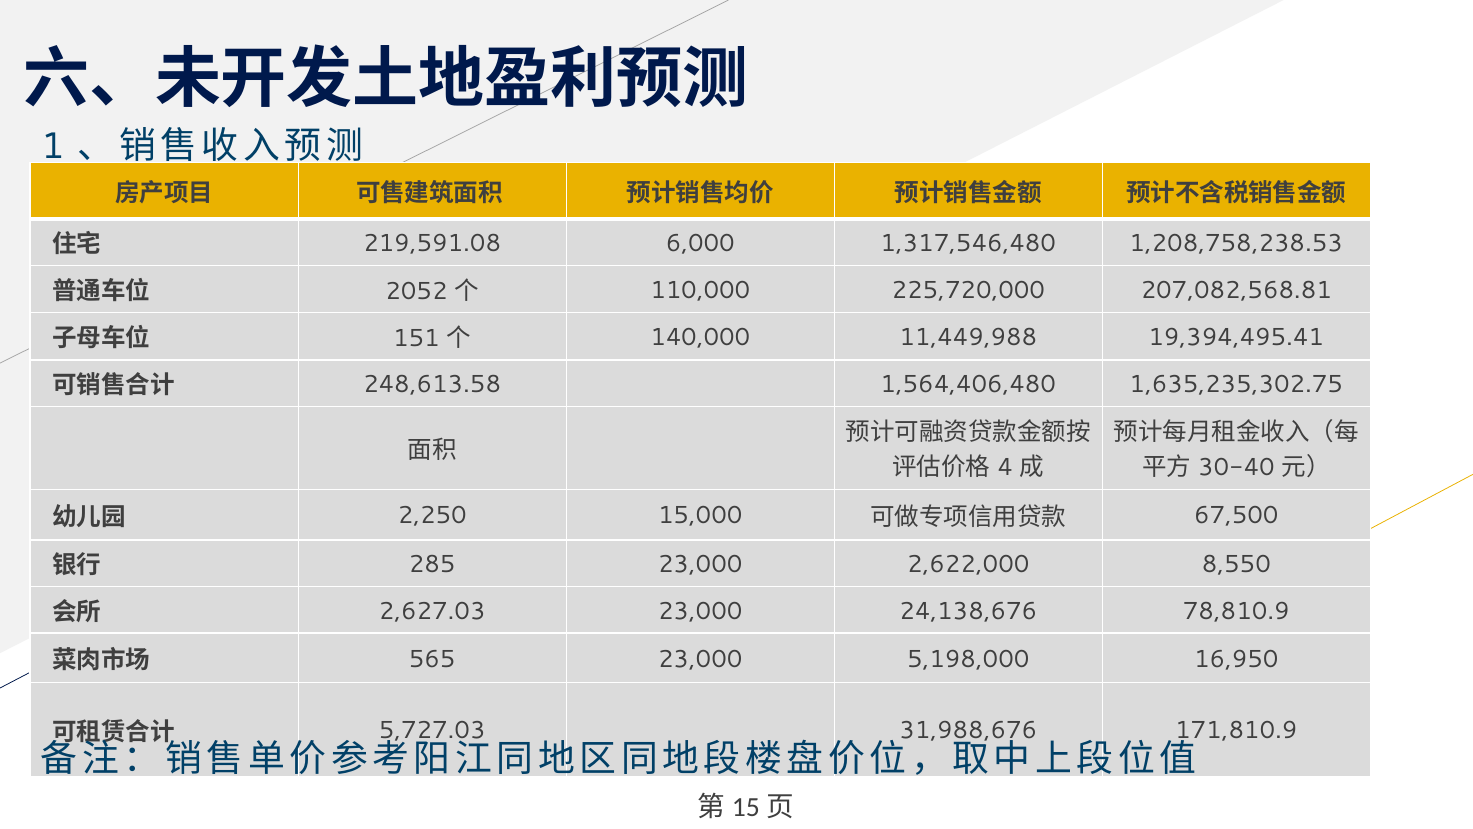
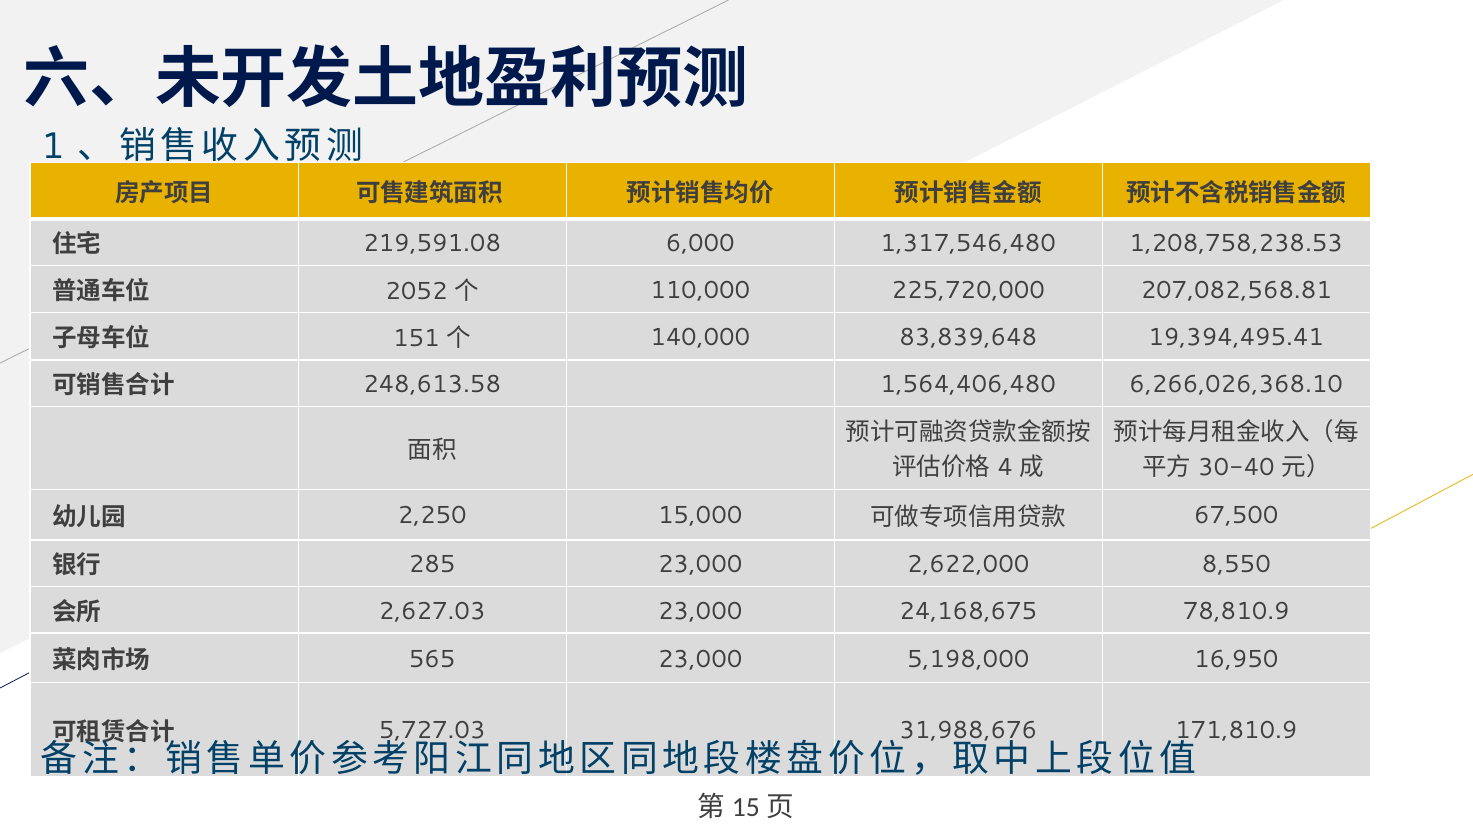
11,449,988: 11,449,988 -> 83,839,648
1,635,235,302.75: 1,635,235,302.75 -> 6,266,026,368.10
24,138,676: 24,138,676 -> 24,168,675
